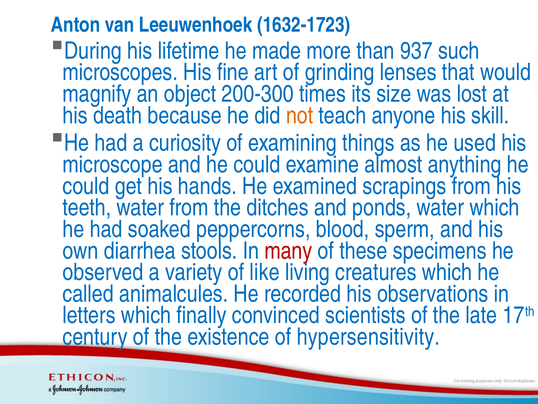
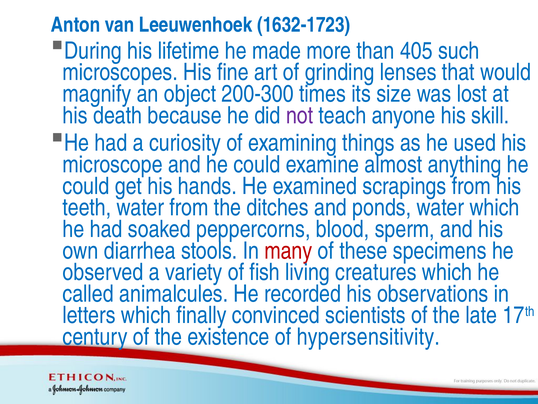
937: 937 -> 405
not colour: orange -> purple
like: like -> fish
